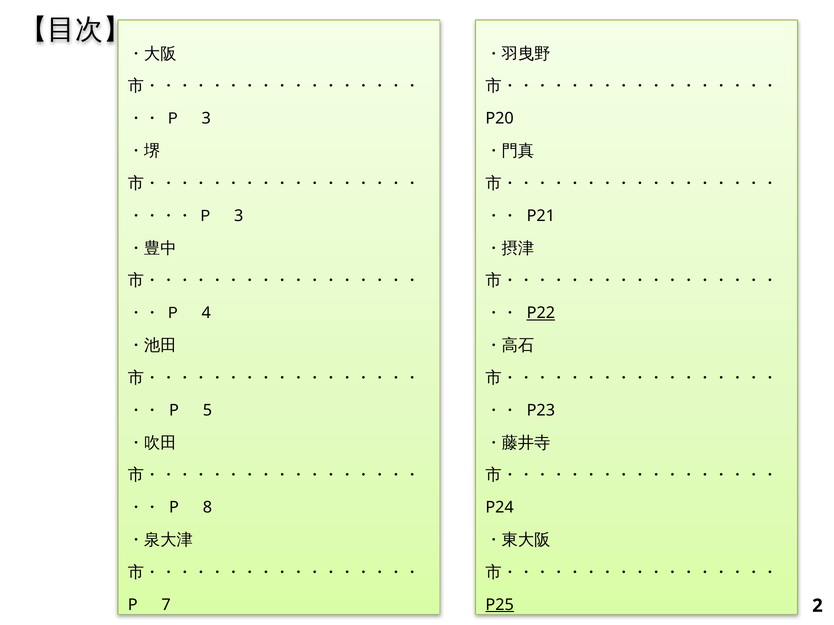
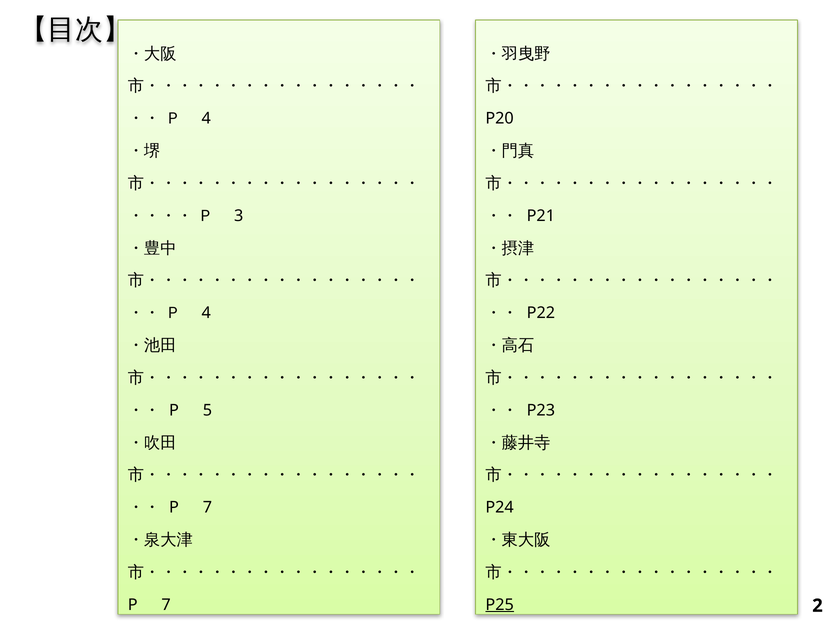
3 at (206, 119): 3 -> 4
P22 underline: present -> none
8 at (207, 508): 8 -> 7
